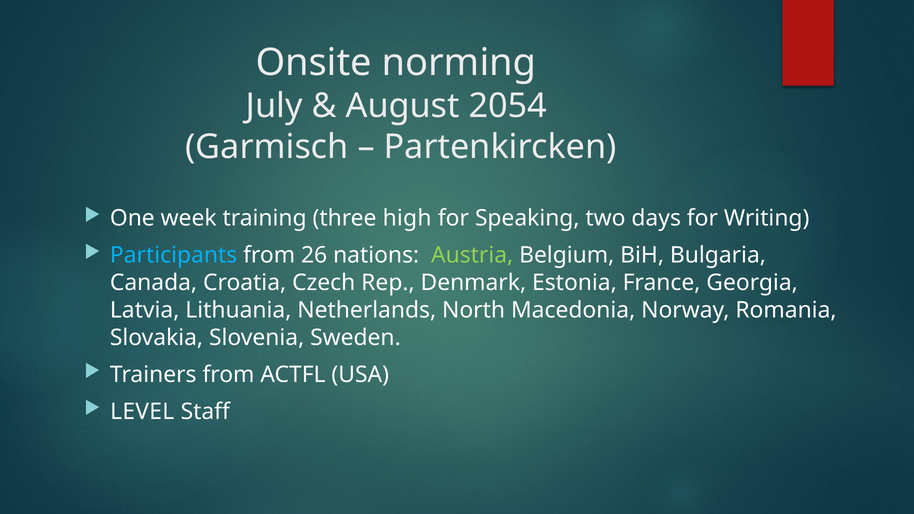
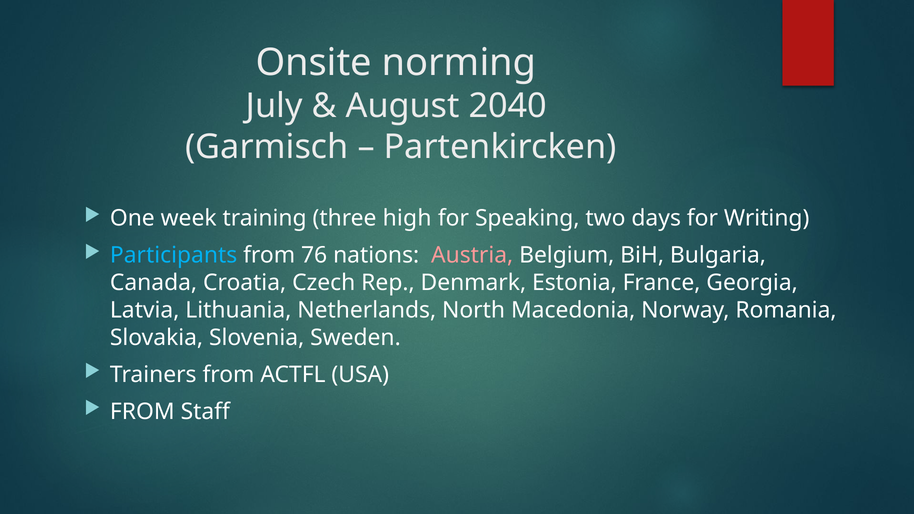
2054: 2054 -> 2040
26: 26 -> 76
Austria colour: light green -> pink
LEVEL at (142, 412): LEVEL -> FROM
